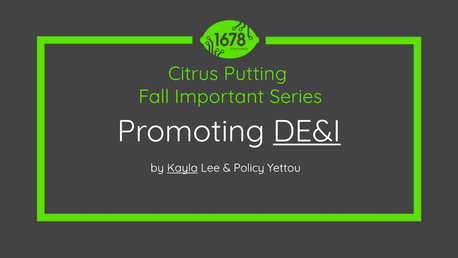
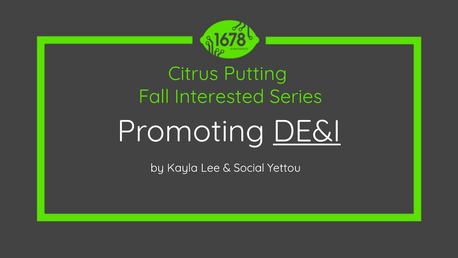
Important: Important -> Interested
Kayla underline: present -> none
Policy: Policy -> Social
